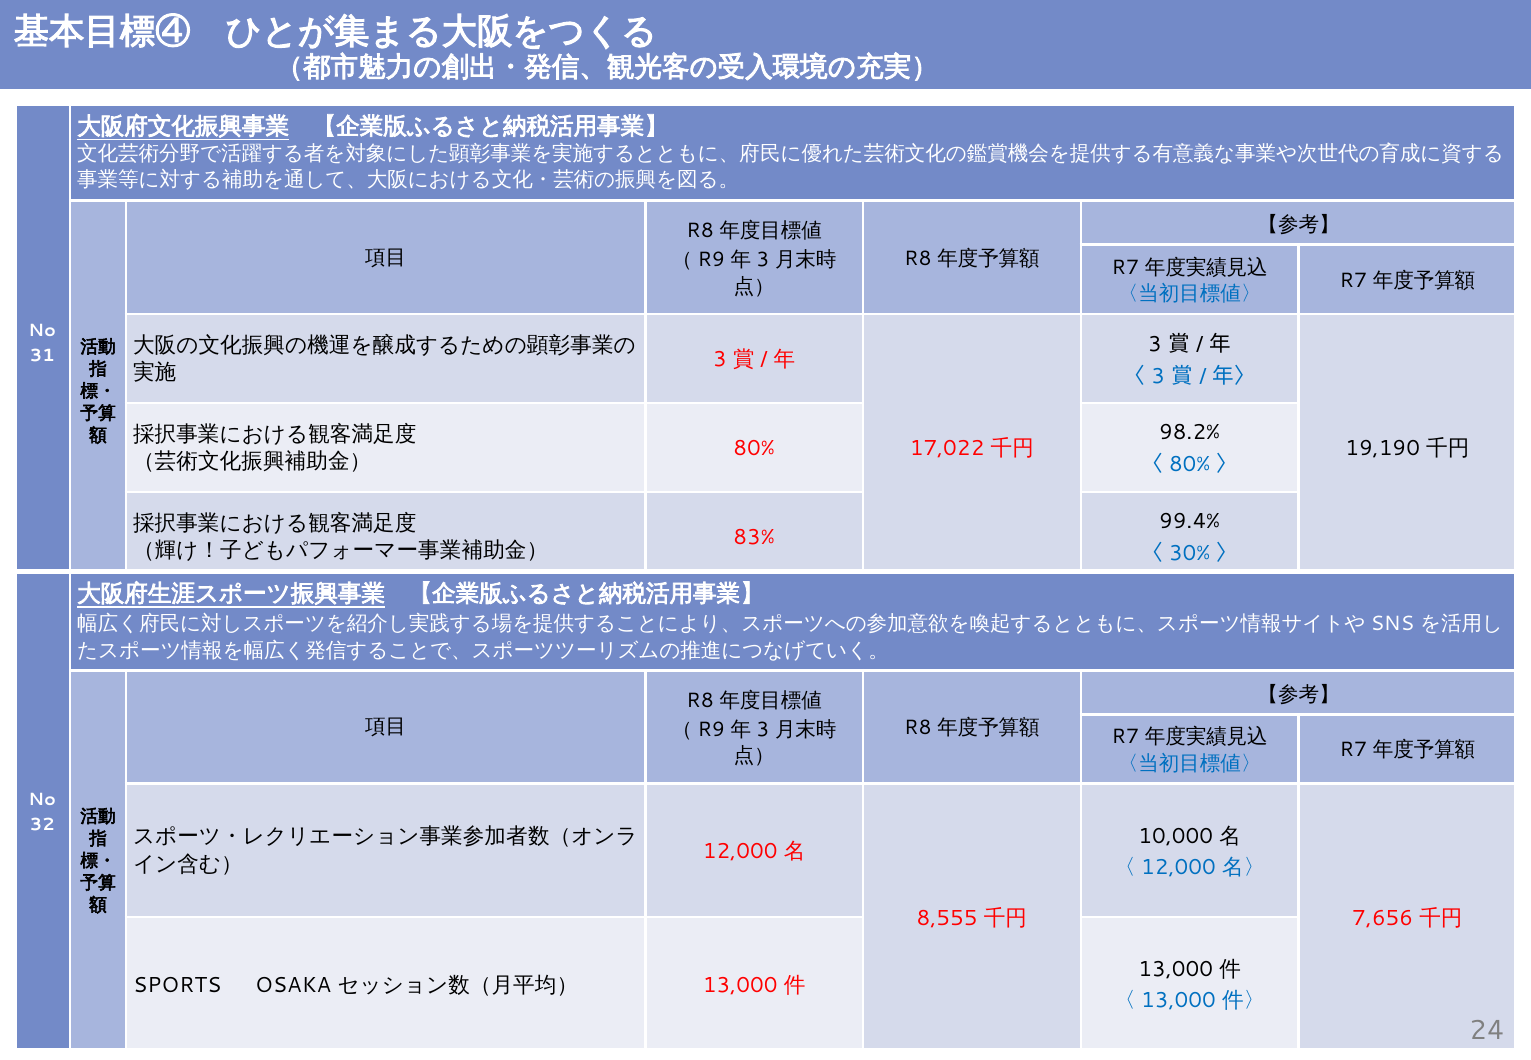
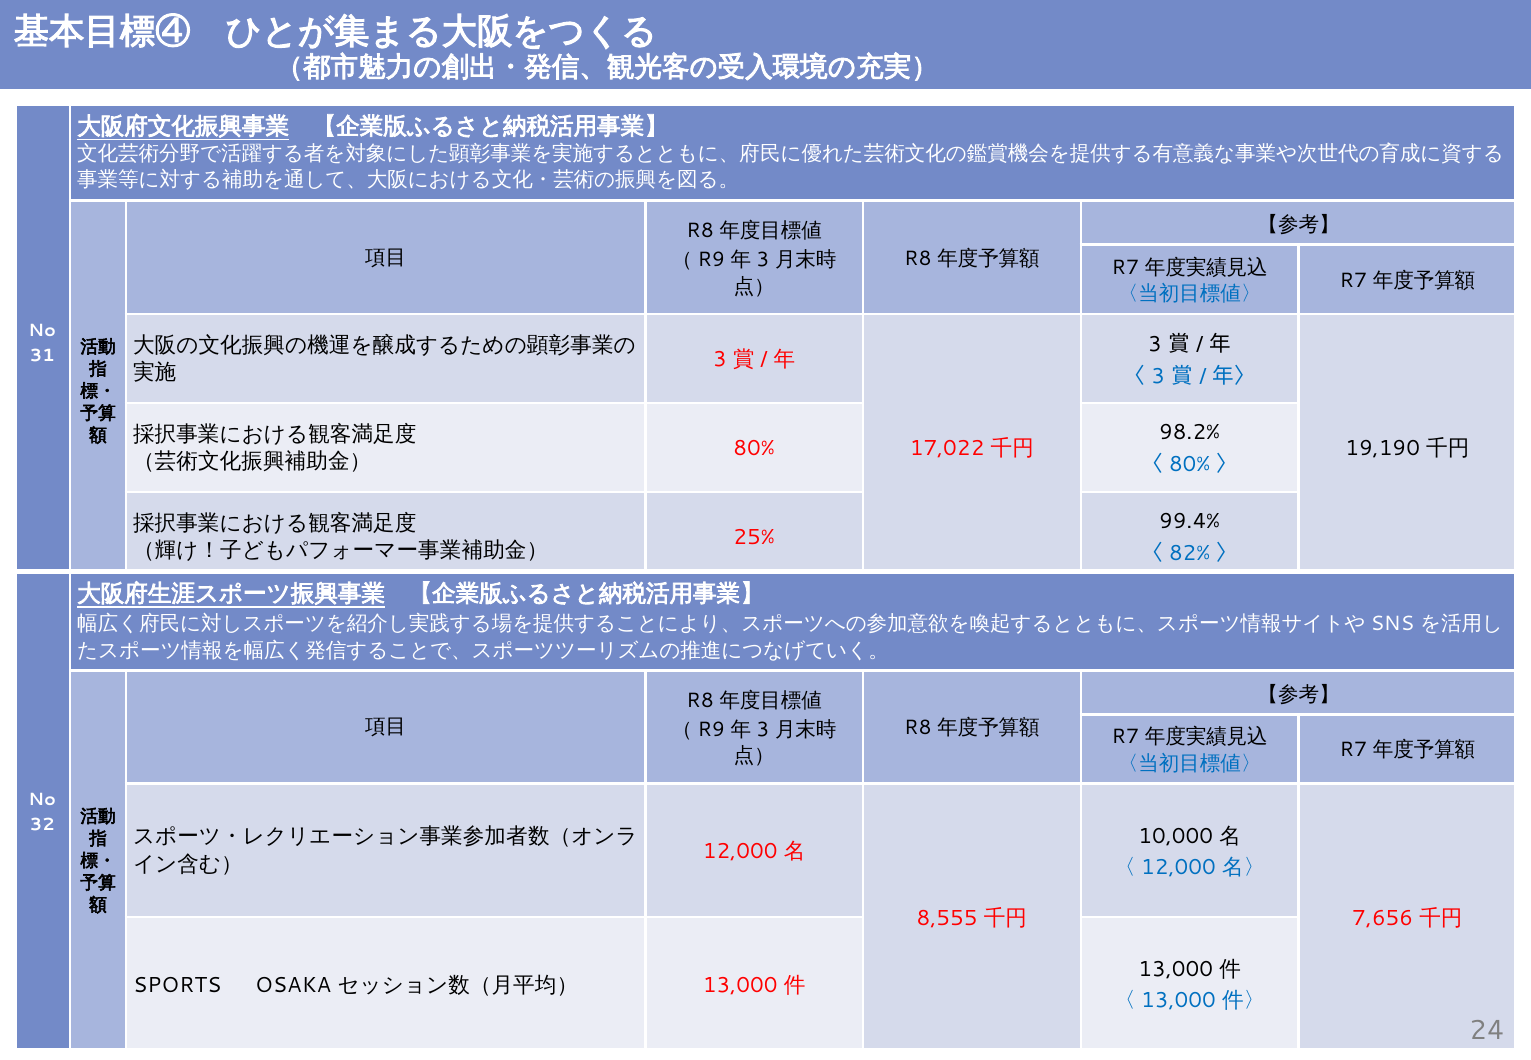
83%: 83% -> 25%
30%: 30% -> 82%
